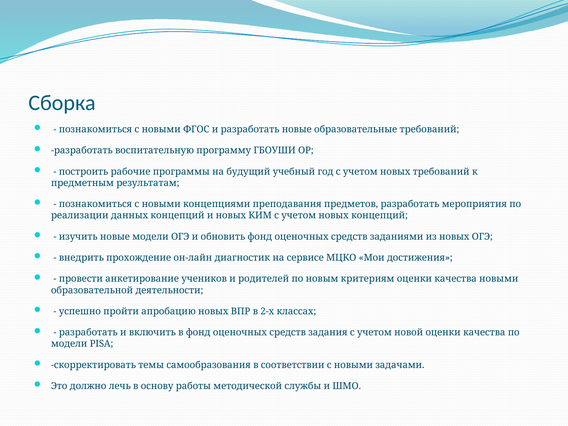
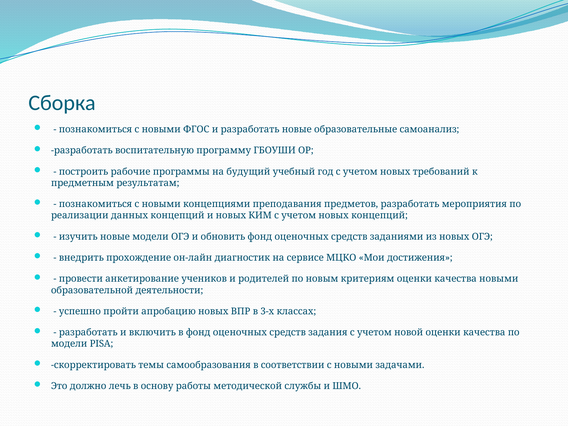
образовательные требований: требований -> самоанализ
2-х: 2-х -> 3-х
